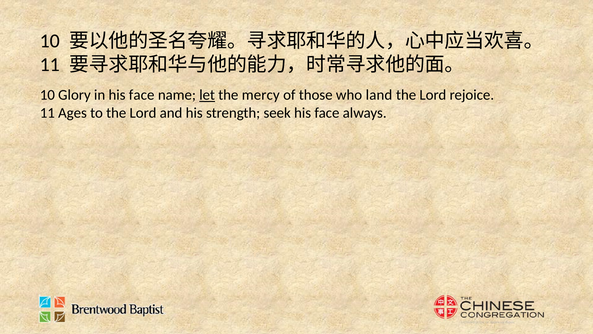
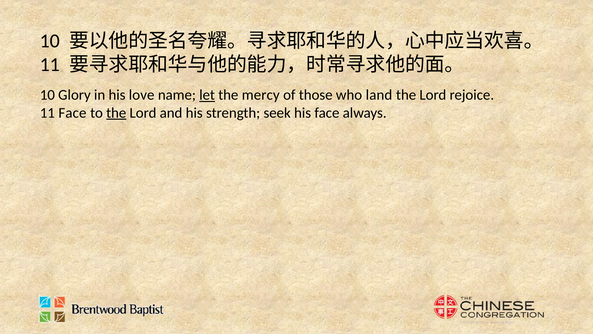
in his face: face -> love
11 Ages: Ages -> Face
the at (116, 113) underline: none -> present
